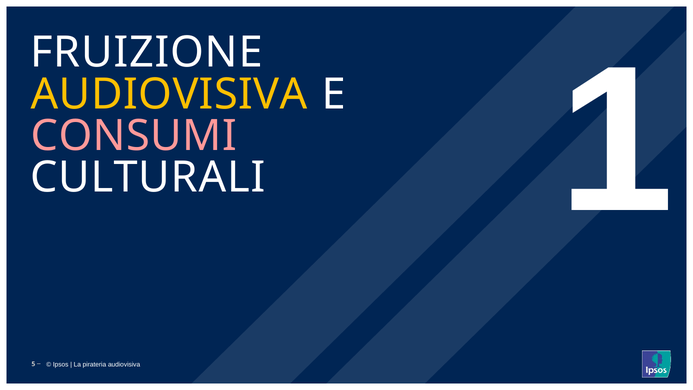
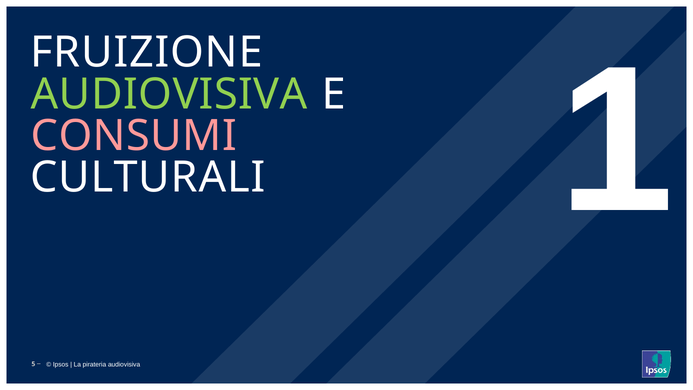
AUDIOVISIVA at (169, 94) colour: yellow -> light green
